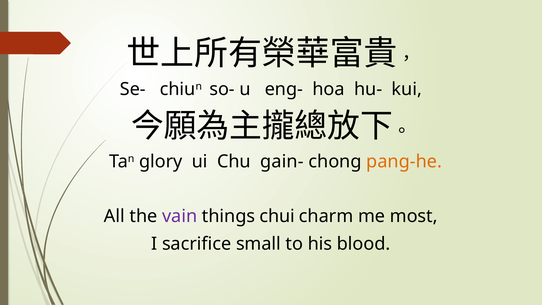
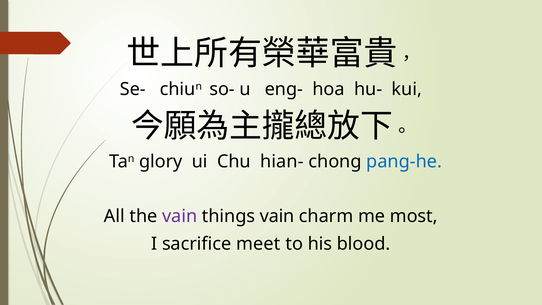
gain-: gain- -> hian-
pang-he colour: orange -> blue
things chui: chui -> vain
small: small -> meet
